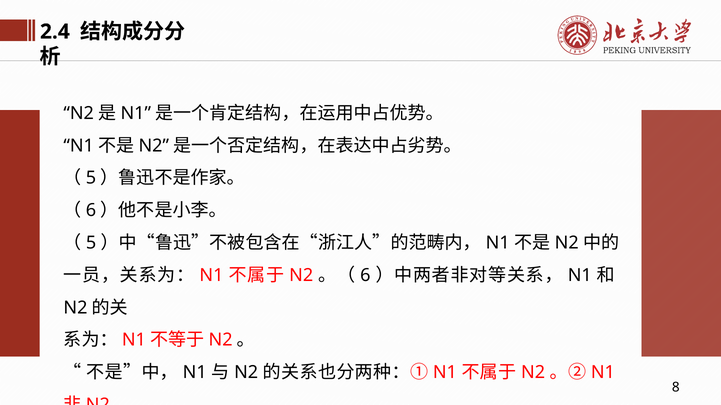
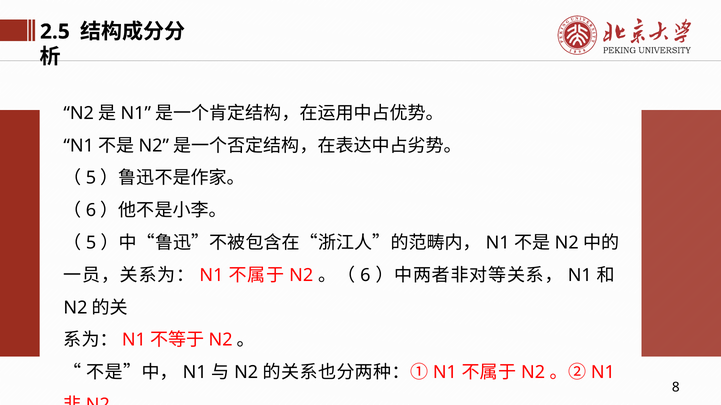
2.4: 2.4 -> 2.5
